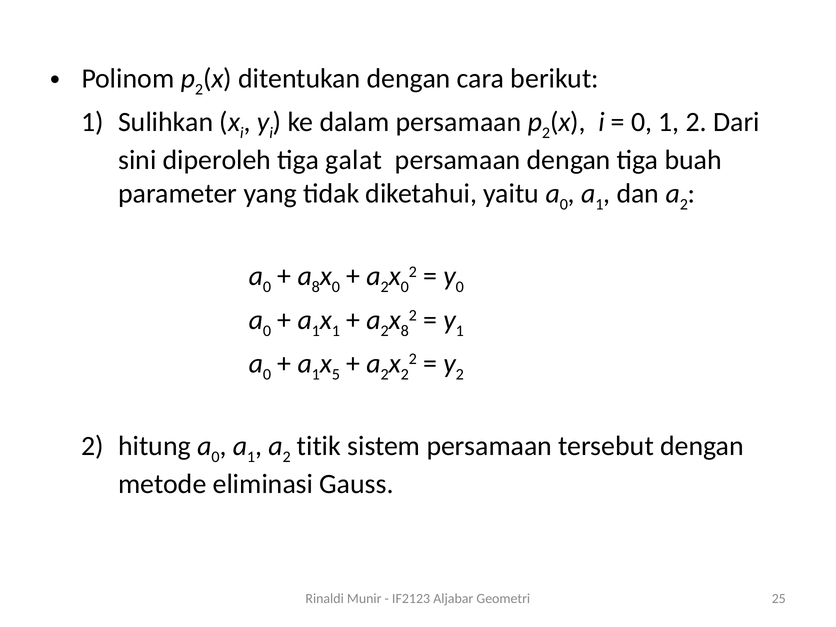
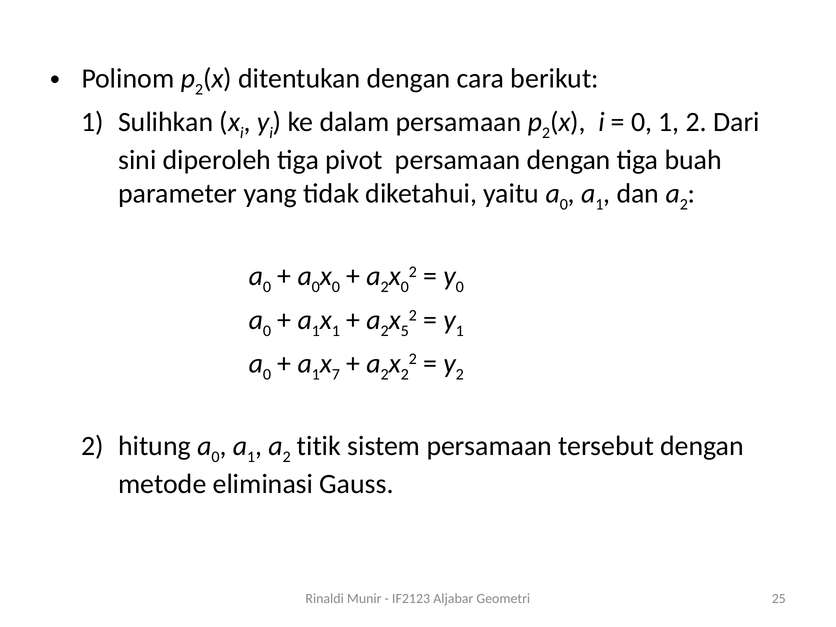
galat: galat -> pivot
8 at (316, 287): 8 -> 0
8 at (405, 331): 8 -> 5
5: 5 -> 7
